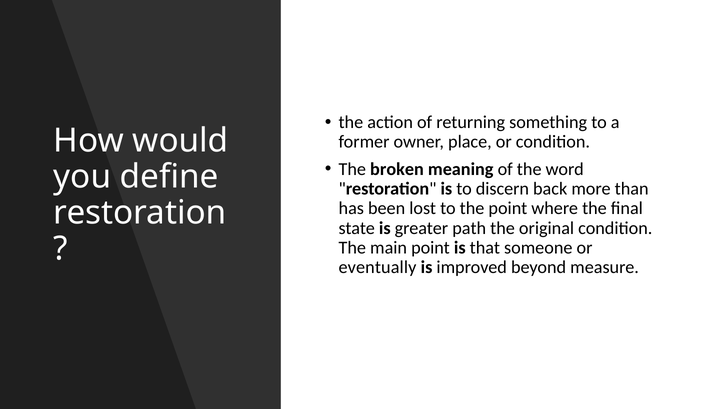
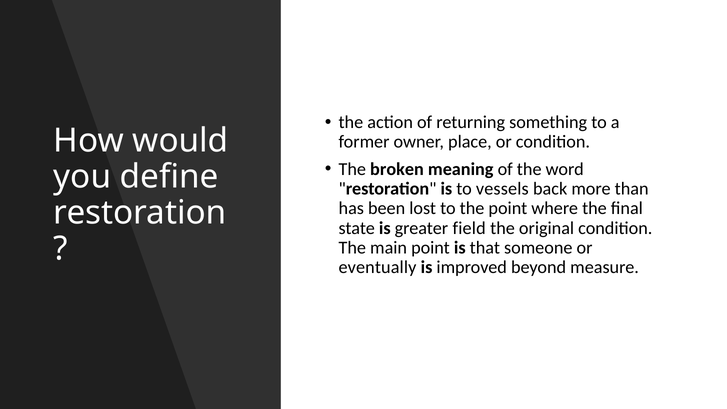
discern: discern -> vessels
path: path -> field
